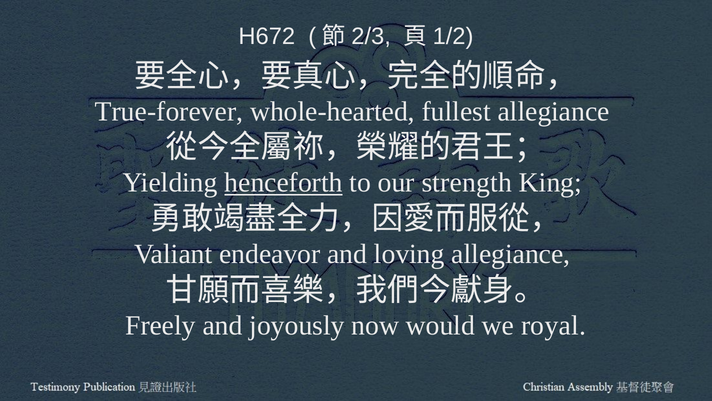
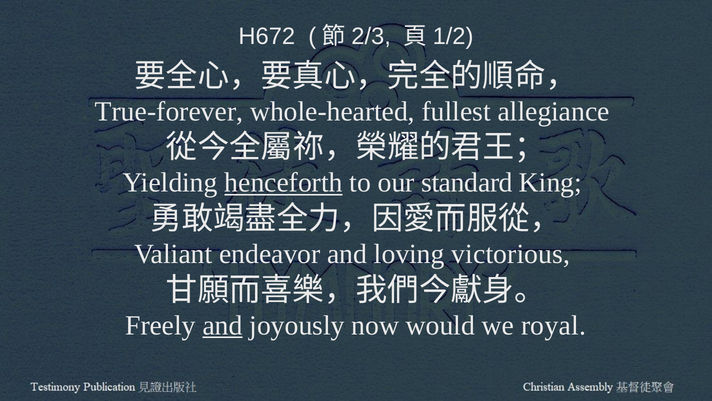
strength: strength -> standard
loving allegiance: allegiance -> victorious
and at (223, 325) underline: none -> present
